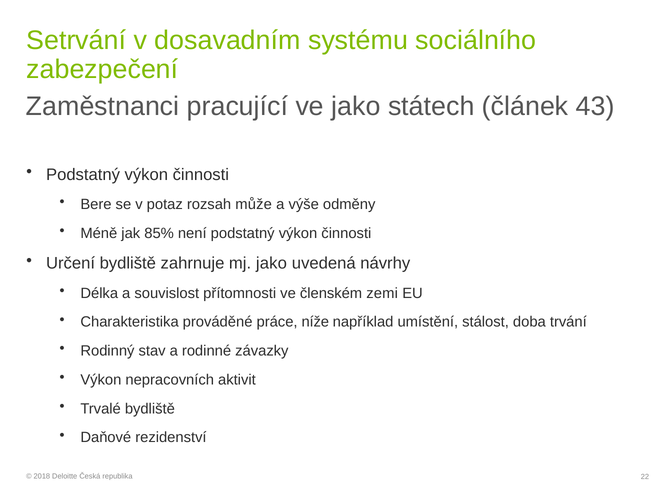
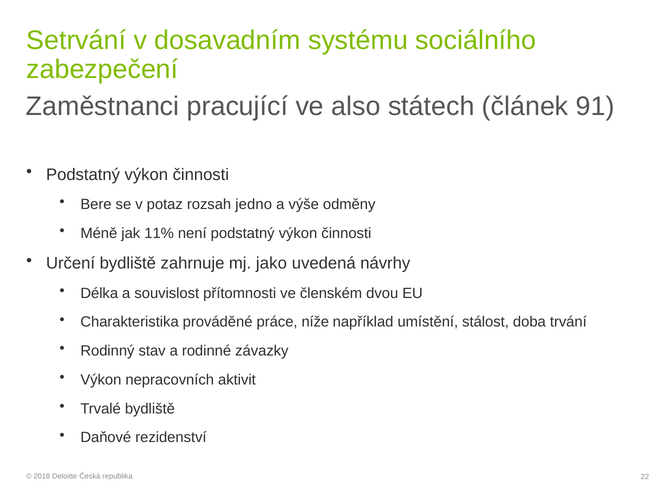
ve jako: jako -> also
43: 43 -> 91
může: může -> jedno
85%: 85% -> 11%
zemi: zemi -> dvou
